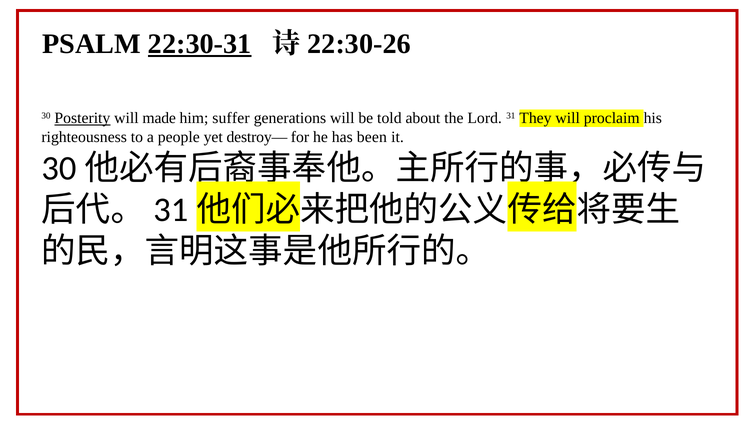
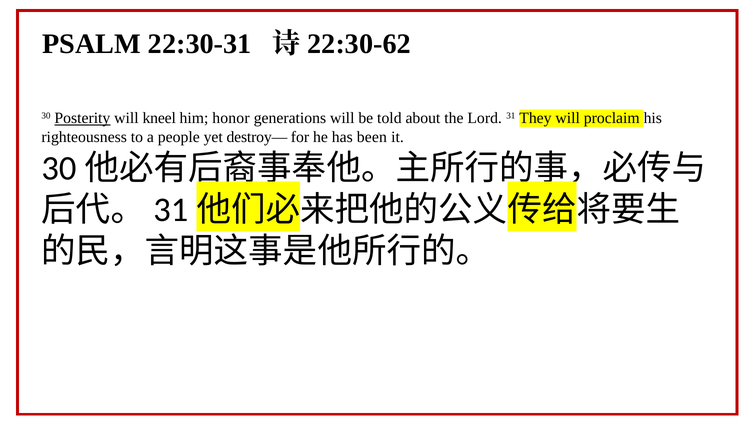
22:30-31 underline: present -> none
22:30-26: 22:30-26 -> 22:30-62
made: made -> kneel
suffer: suffer -> honor
